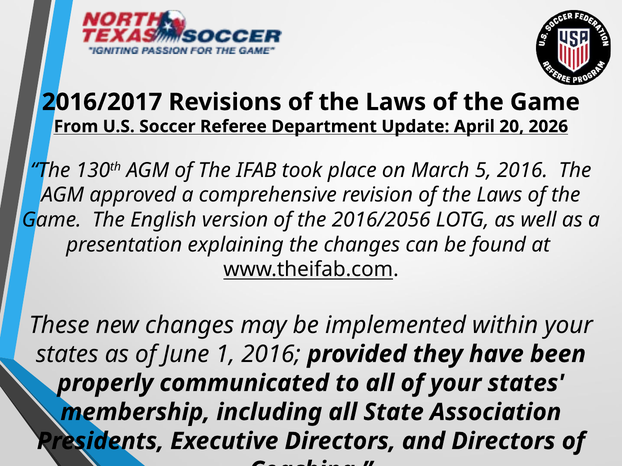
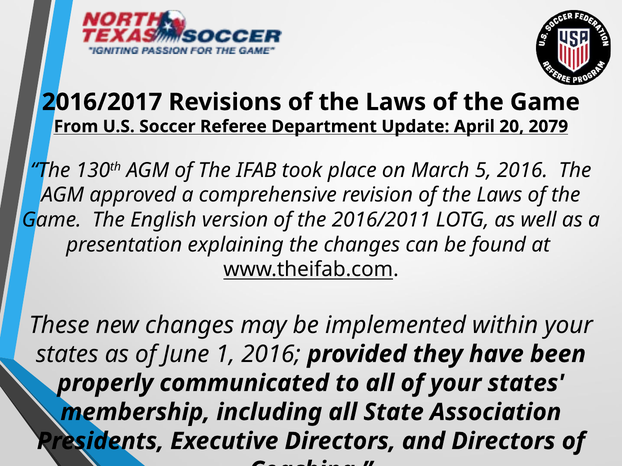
2026: 2026 -> 2079
2016/2056: 2016/2056 -> 2016/2011
